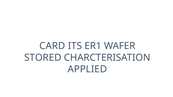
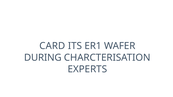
STORED: STORED -> DURING
APPLIED: APPLIED -> EXPERTS
